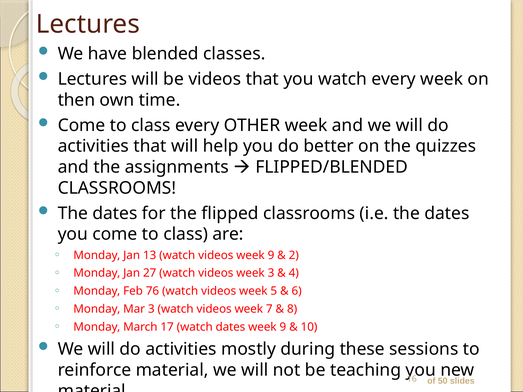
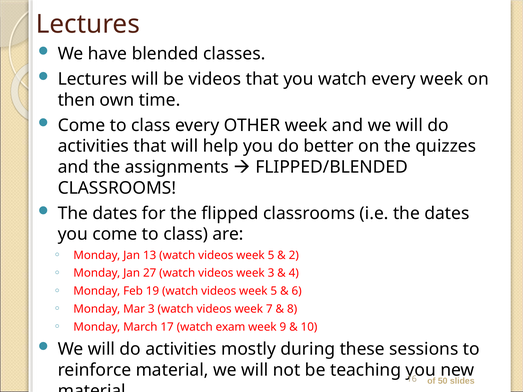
9 at (271, 255): 9 -> 5
76: 76 -> 19
watch dates: dates -> exam
